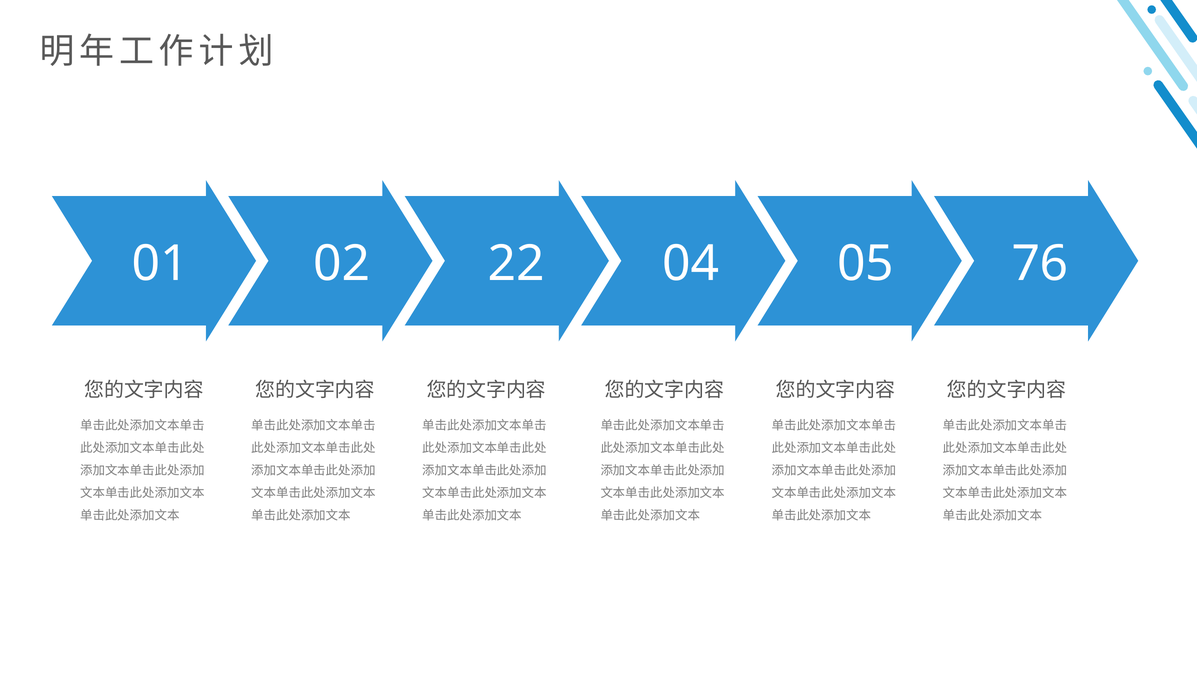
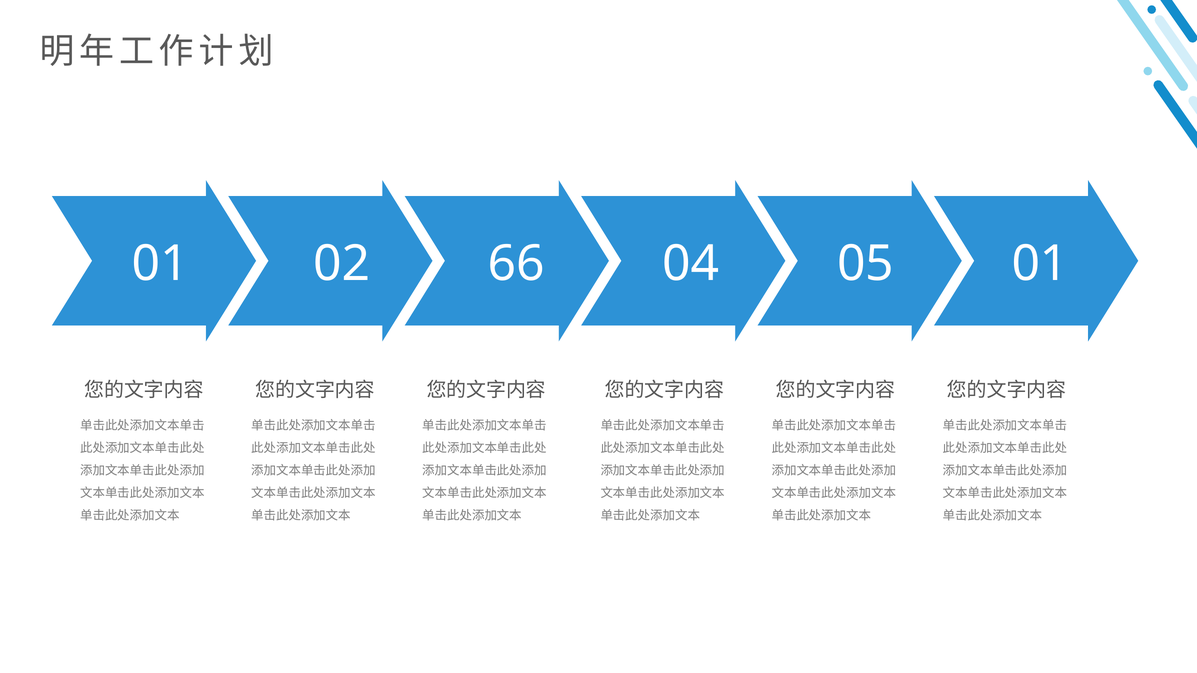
22: 22 -> 66
05 76: 76 -> 01
